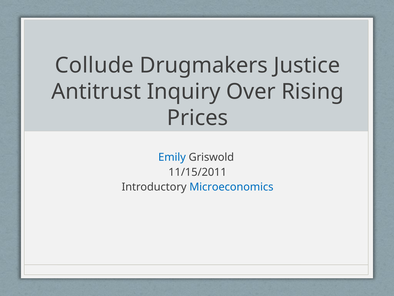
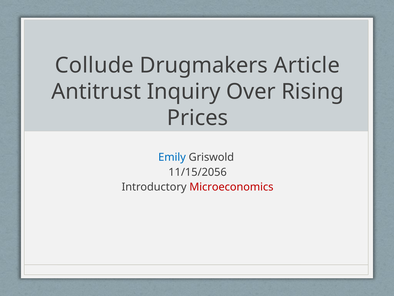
Justice: Justice -> Article
11/15/2011: 11/15/2011 -> 11/15/2056
Microeconomics colour: blue -> red
